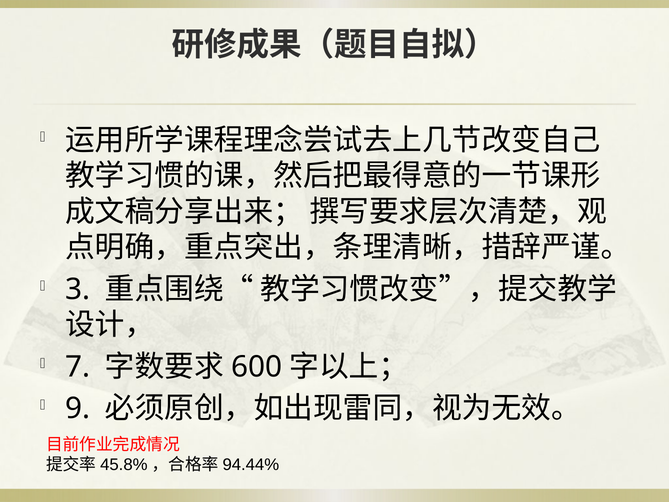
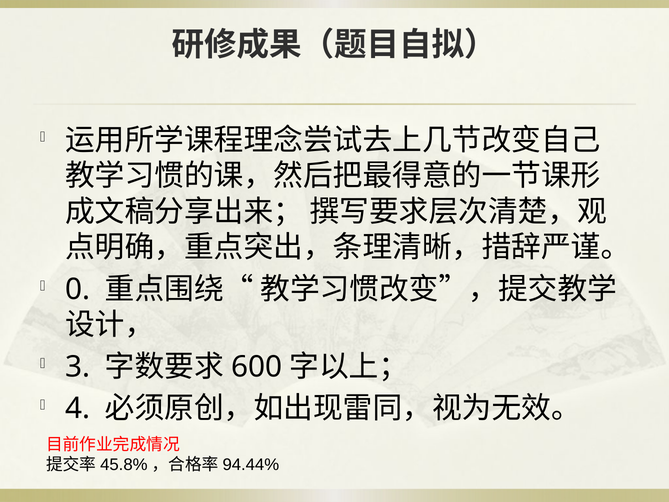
3: 3 -> 0
7: 7 -> 3
9: 9 -> 4
